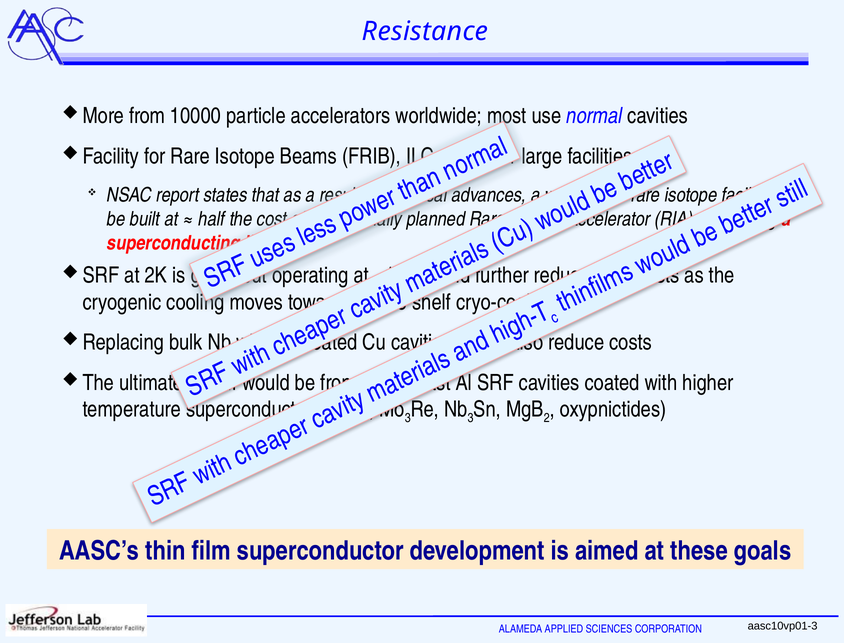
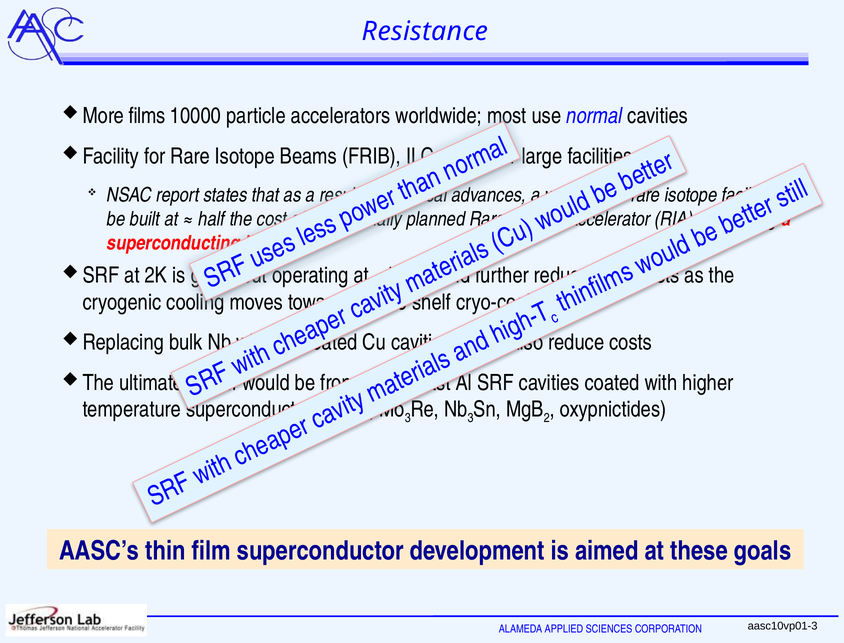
from at (147, 116): from -> films
